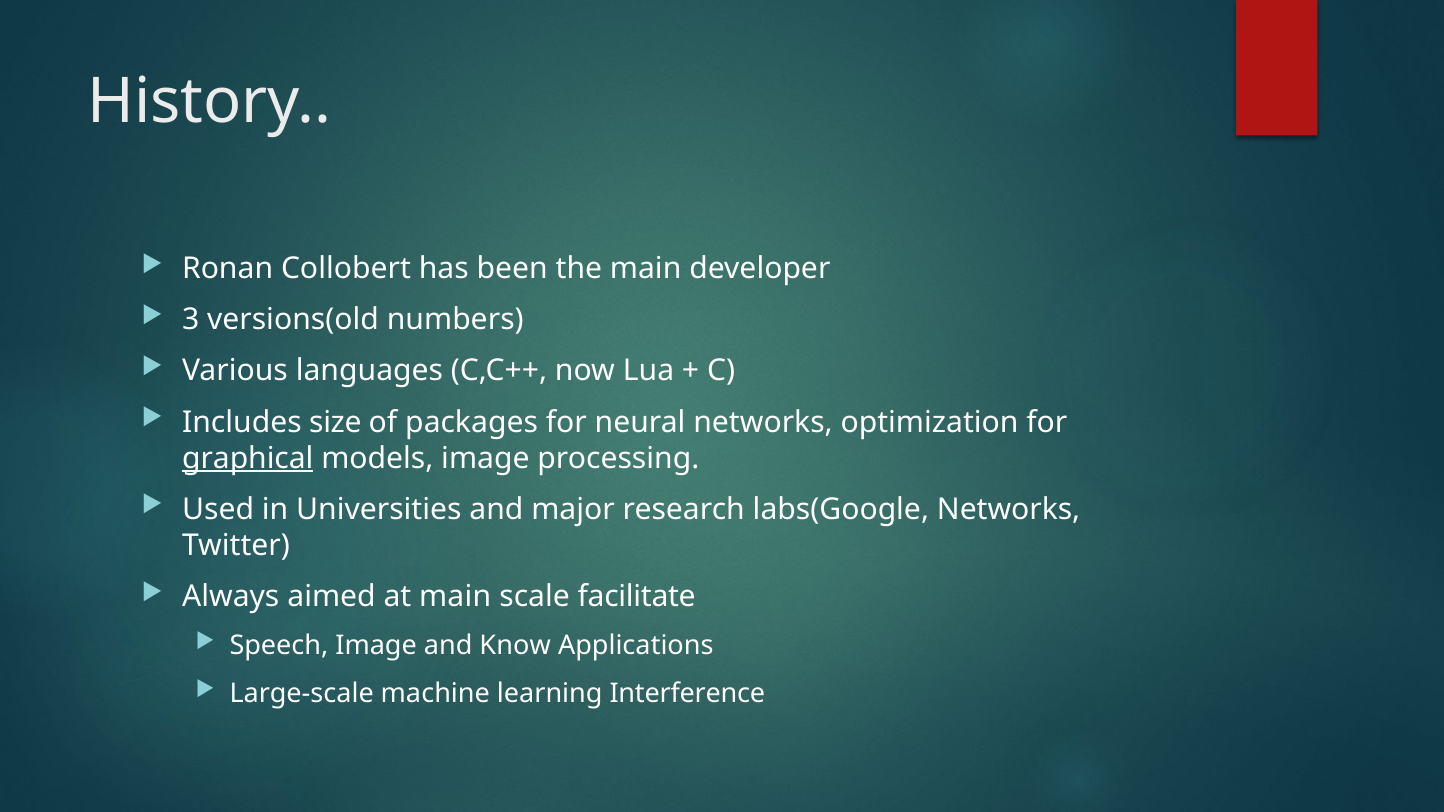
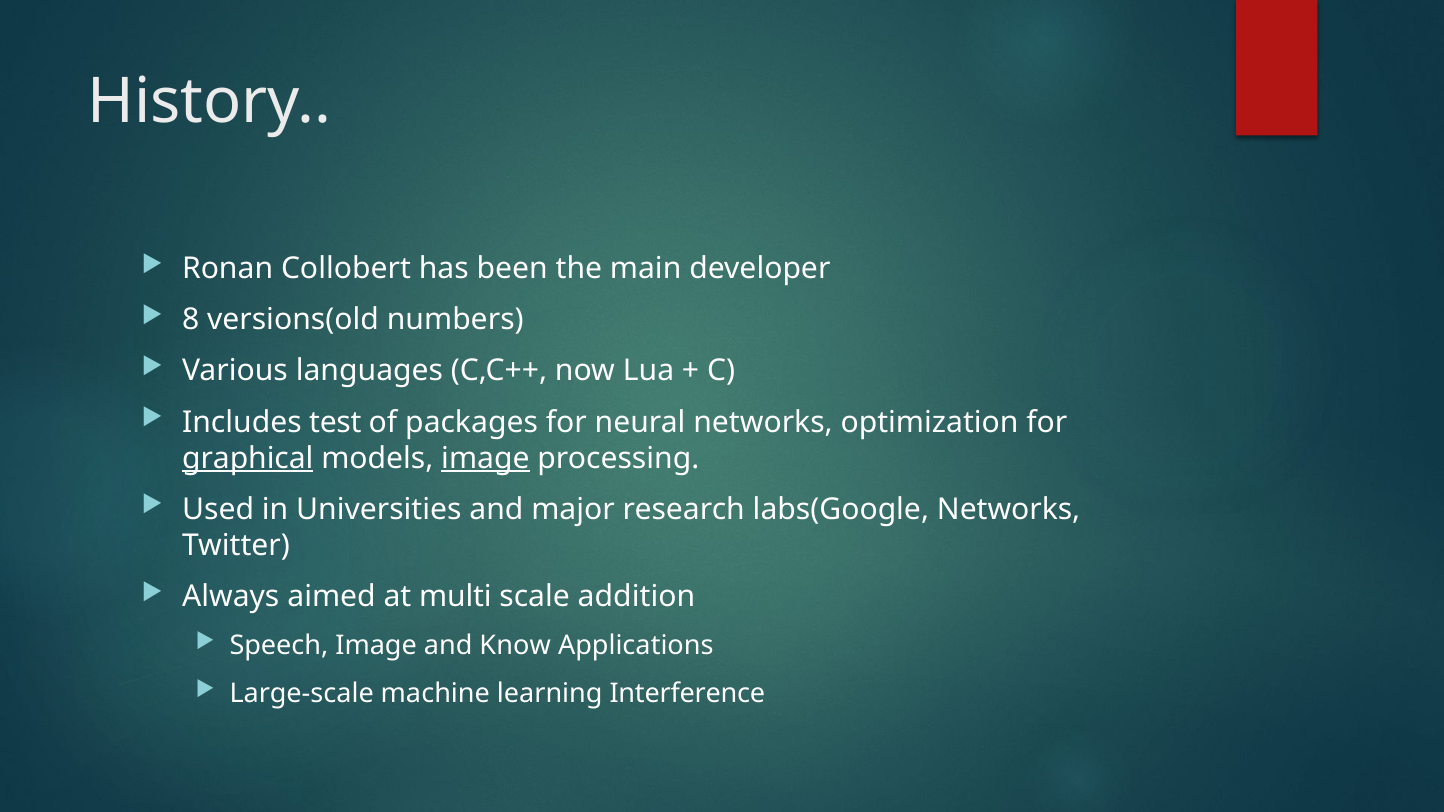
3: 3 -> 8
size: size -> test
image at (485, 458) underline: none -> present
at main: main -> multi
facilitate: facilitate -> addition
